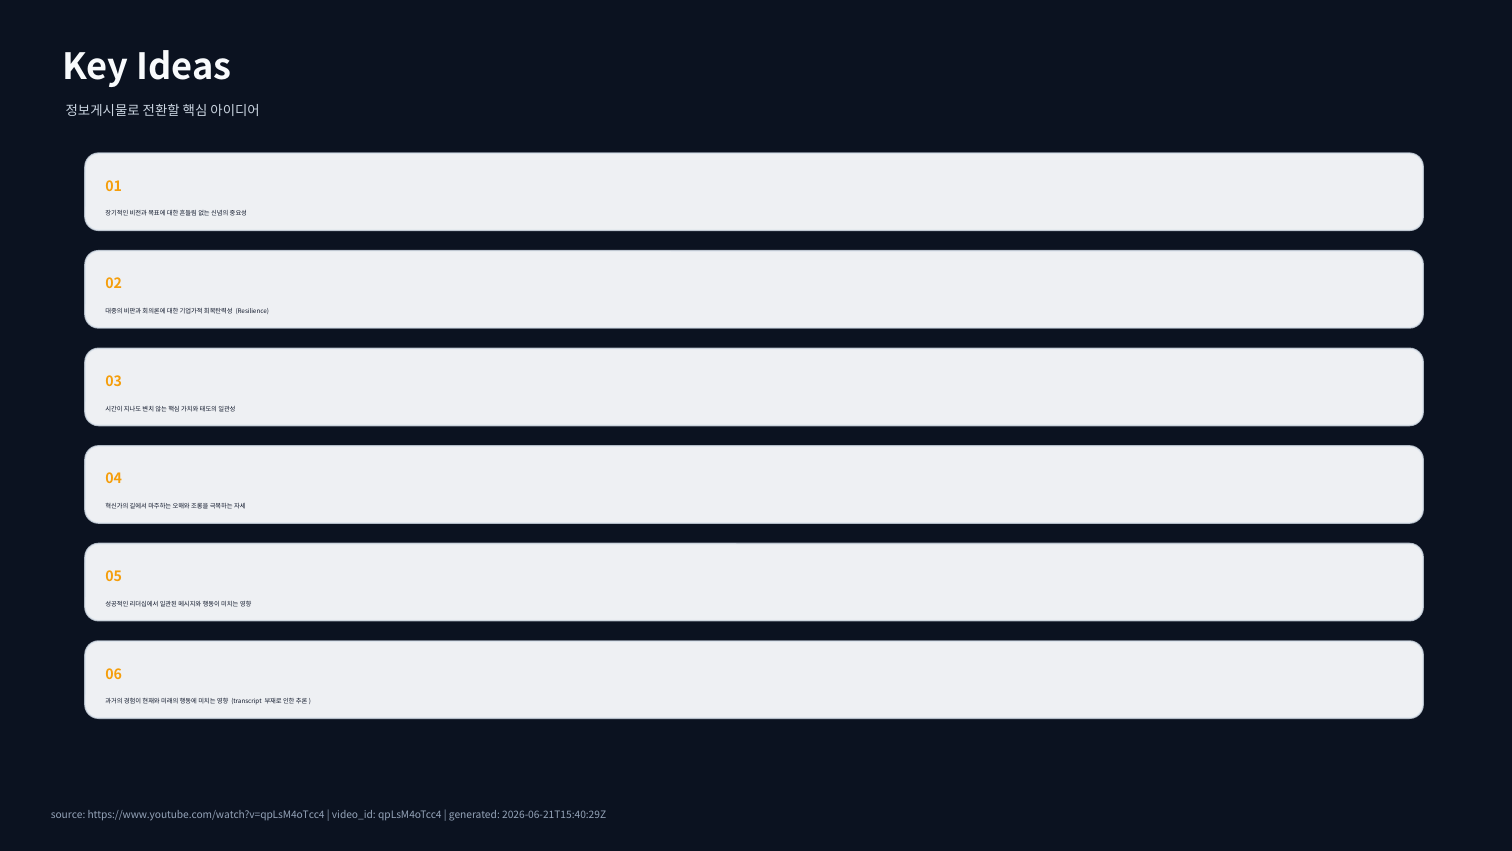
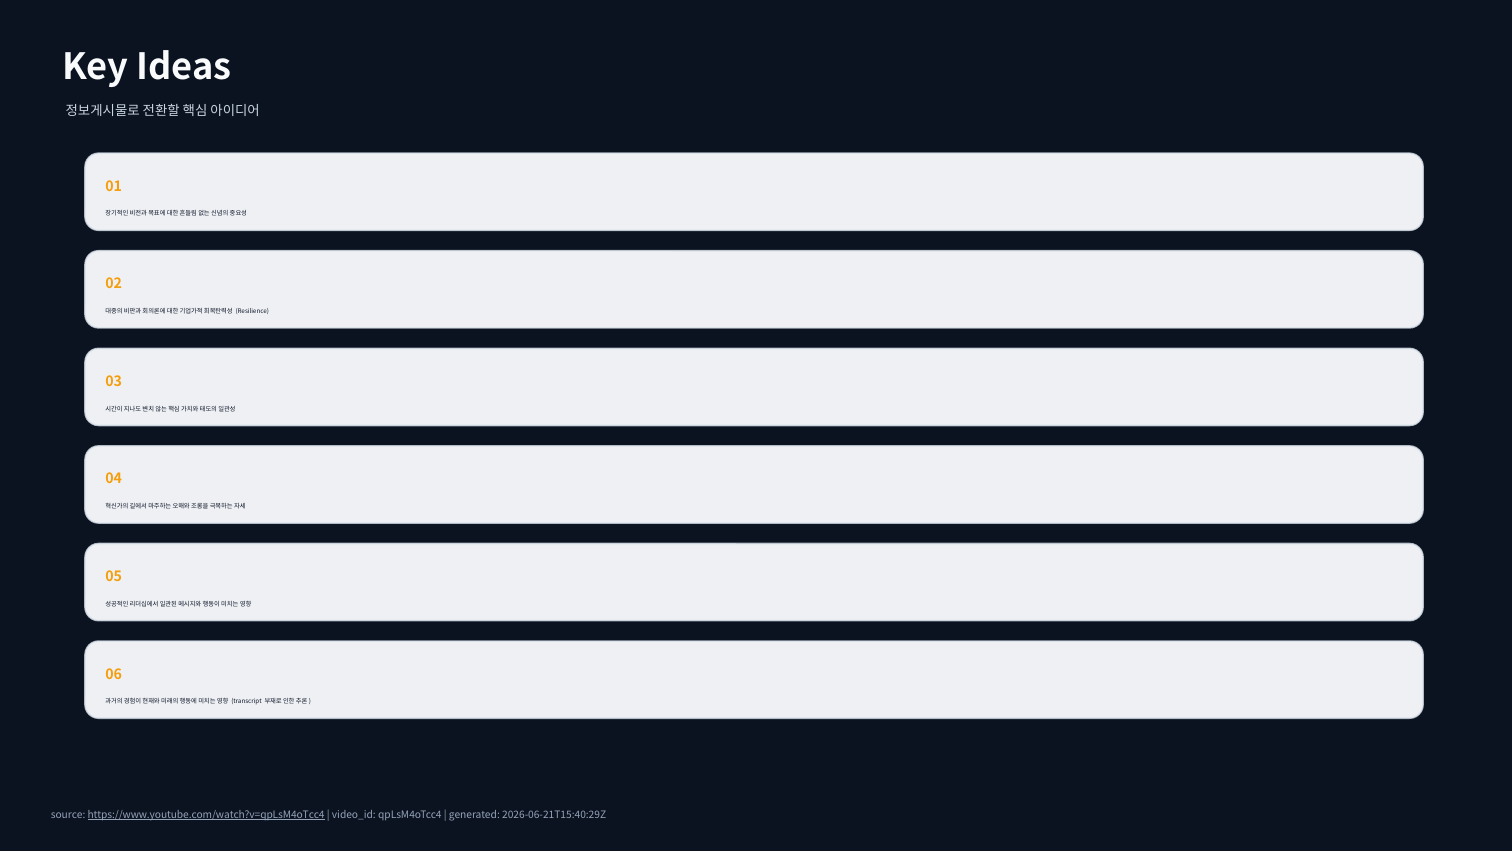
https://www.youtube.com/watch?v=qpLsM4oTcc4 underline: none -> present
